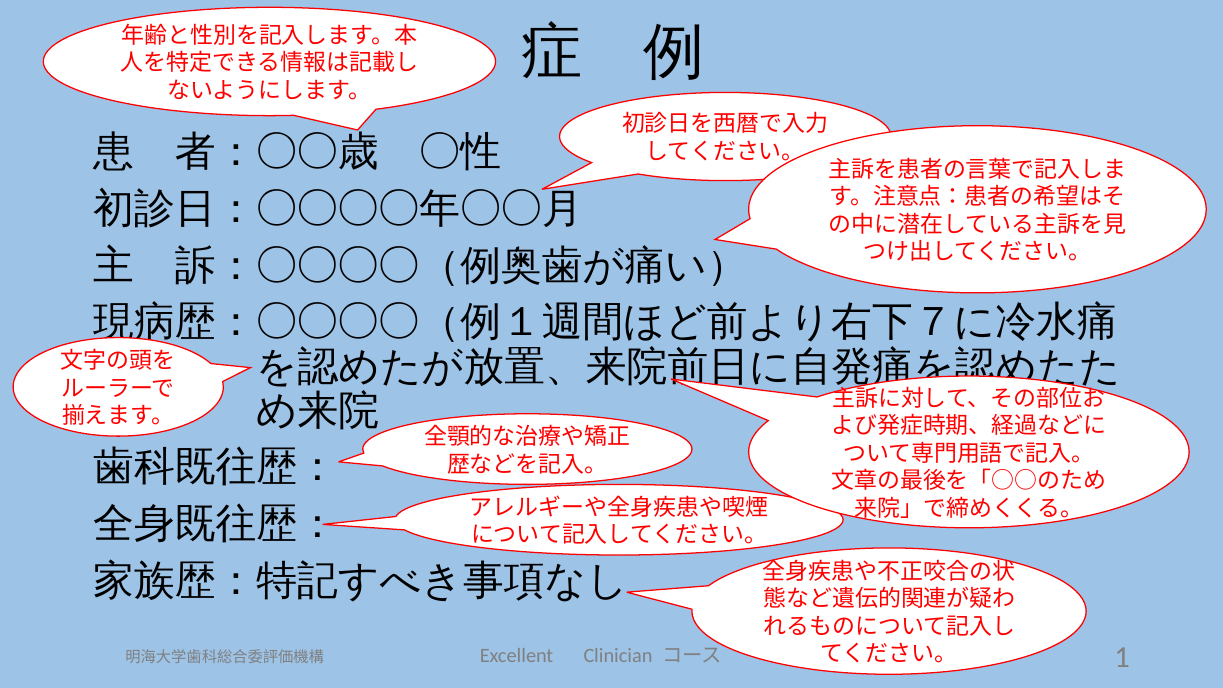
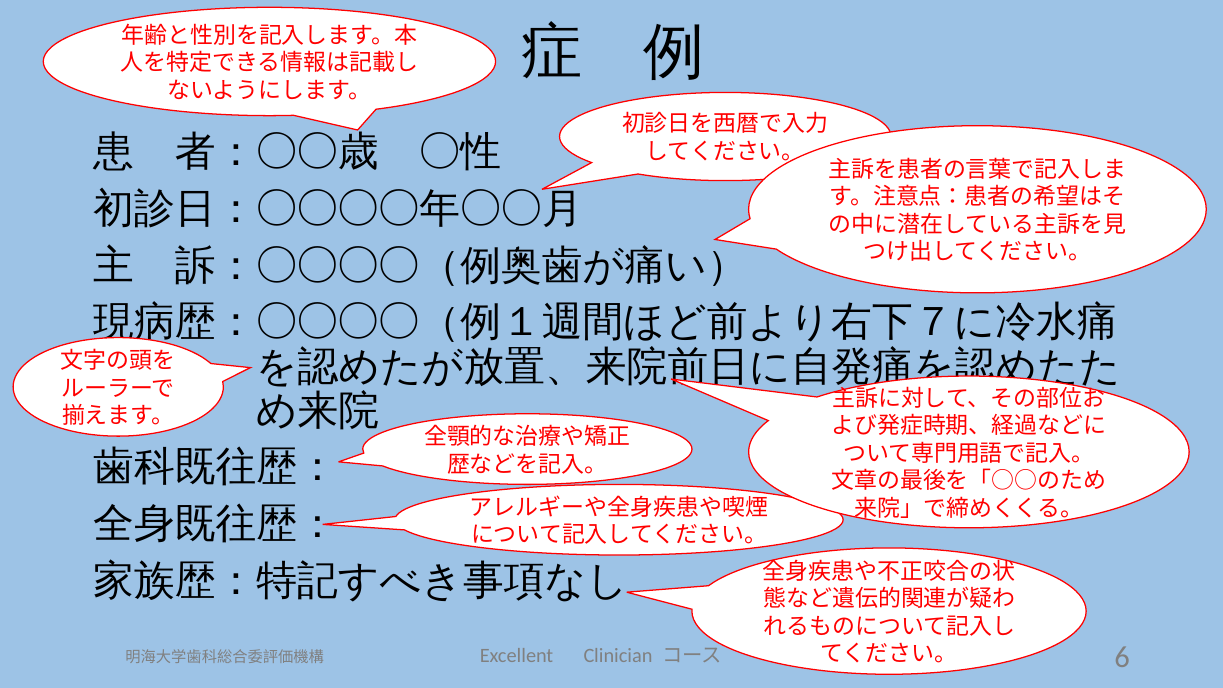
1: 1 -> 6
